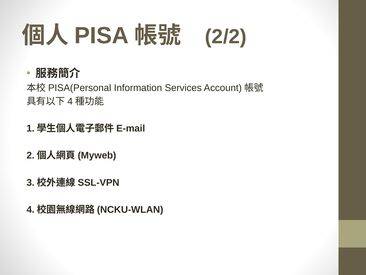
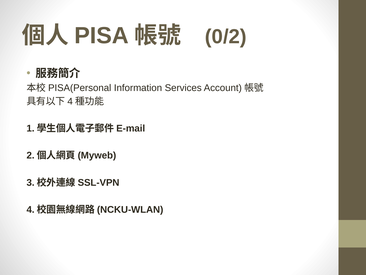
2/2: 2/2 -> 0/2
